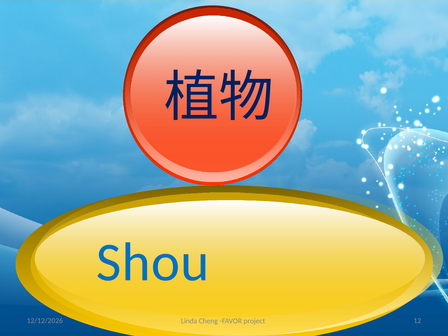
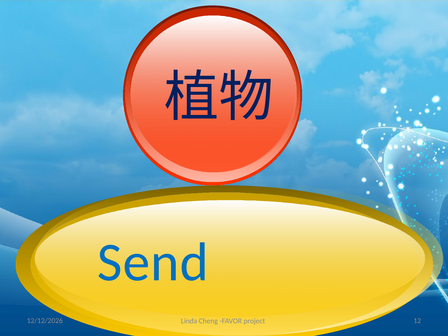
Shou: Shou -> Send
